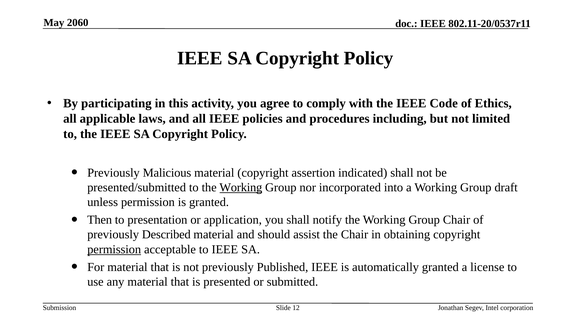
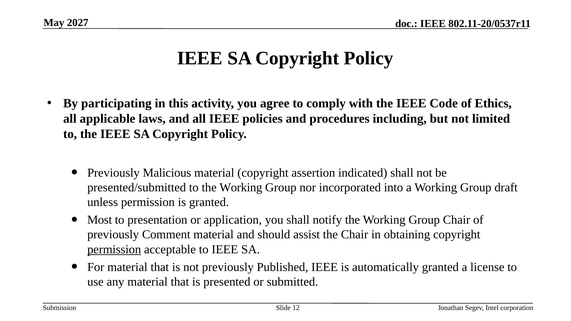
2060: 2060 -> 2027
Working at (241, 188) underline: present -> none
Then: Then -> Most
Described: Described -> Comment
